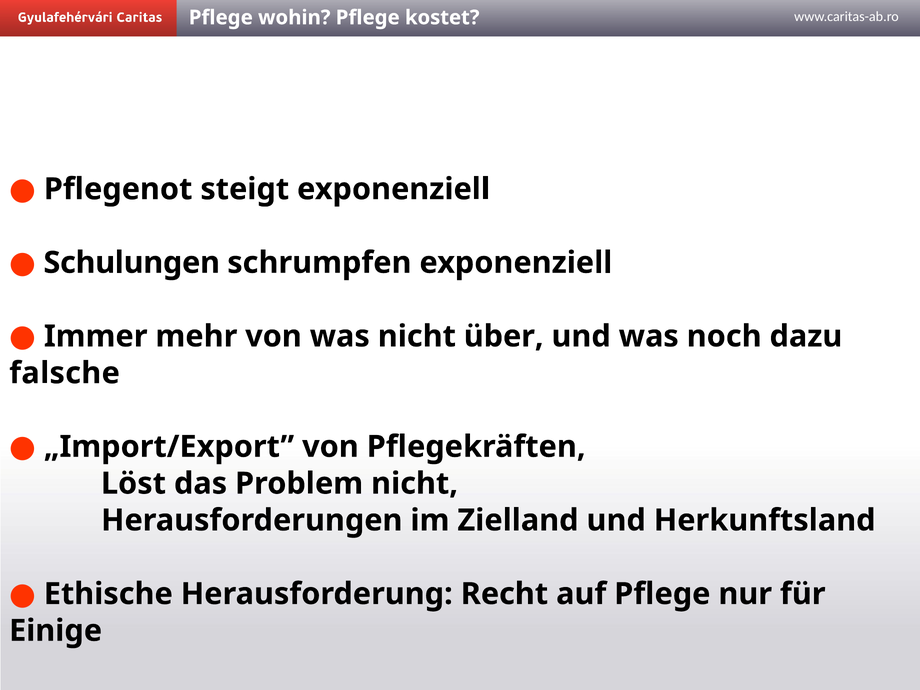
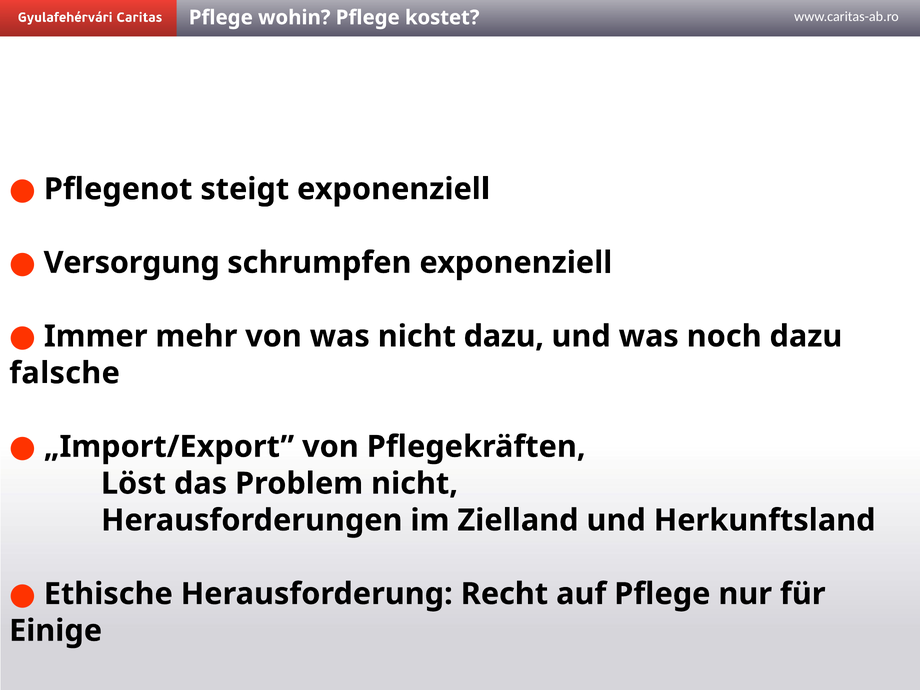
Schulungen: Schulungen -> Versorgung
nicht über: über -> dazu
